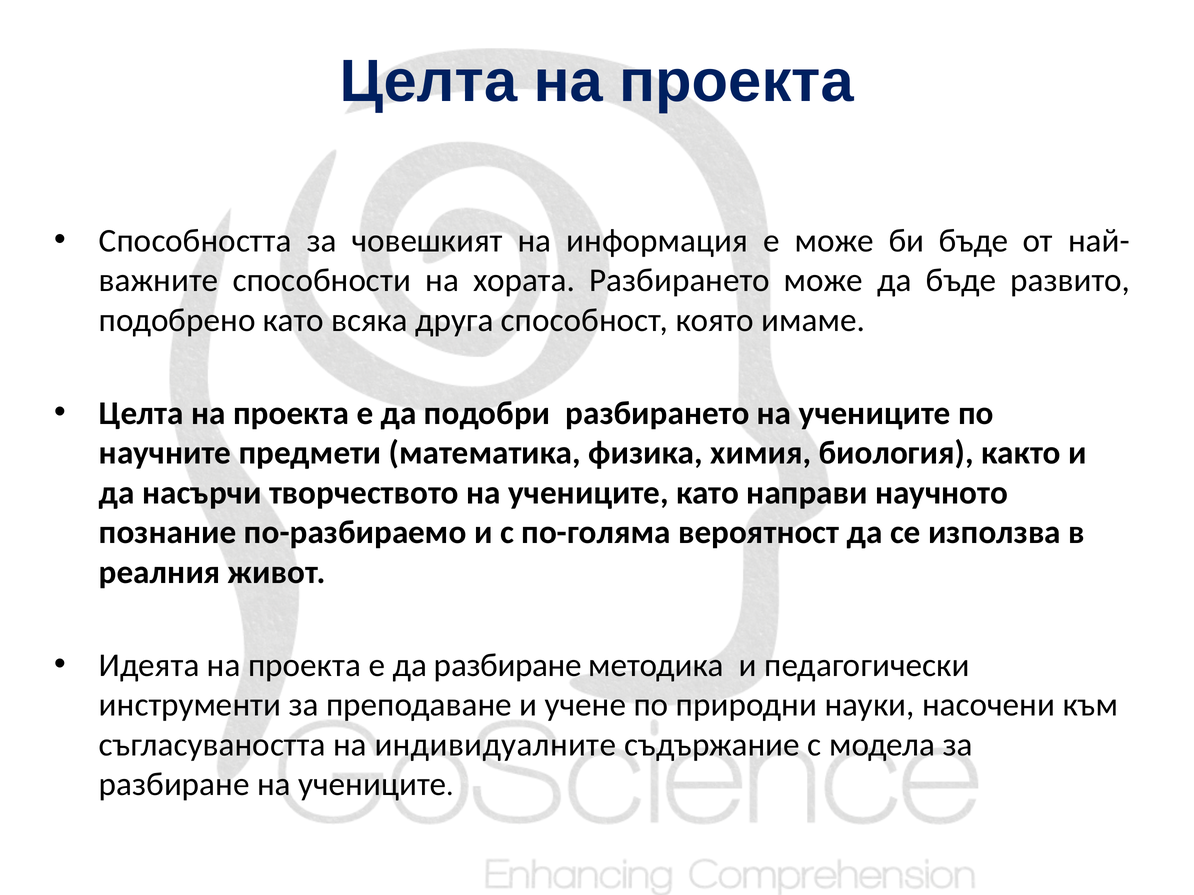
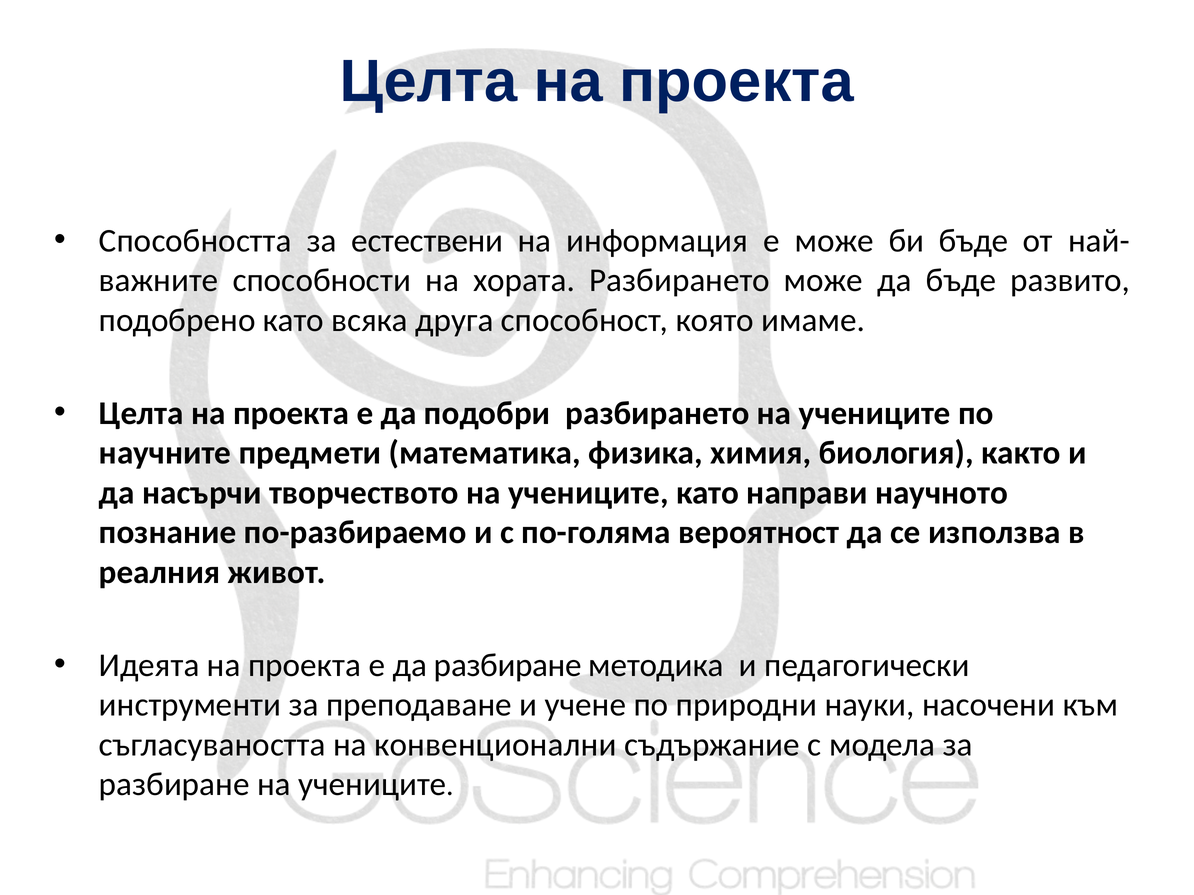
човешкият: човешкият -> естествени
индивидуалните: индивидуалните -> конвенционални
